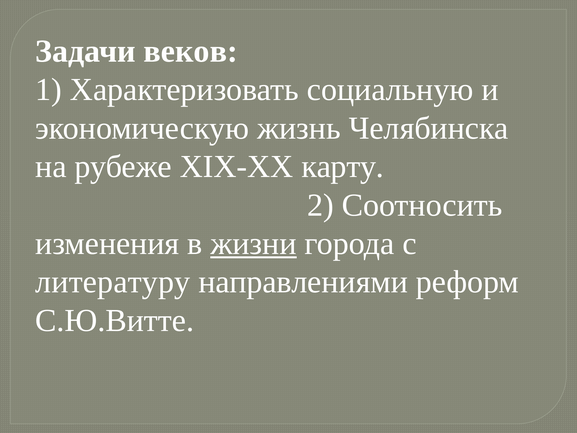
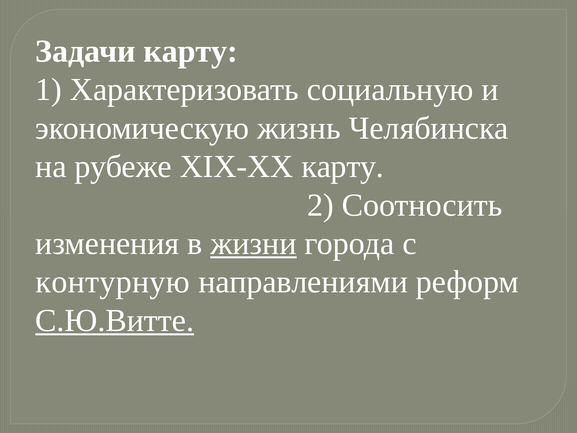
Задачи веков: веков -> карту
литературу: литературу -> контурную
С.Ю.Витте underline: none -> present
